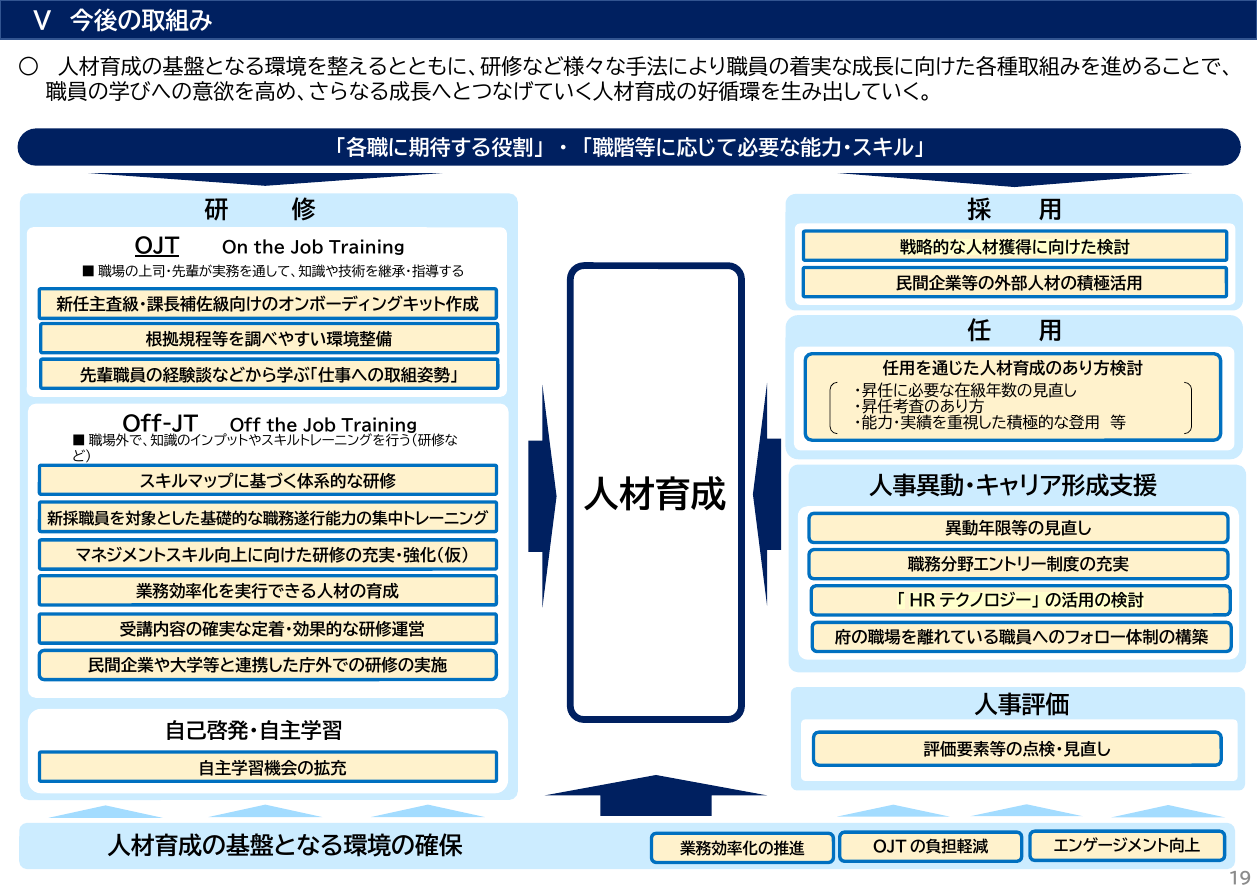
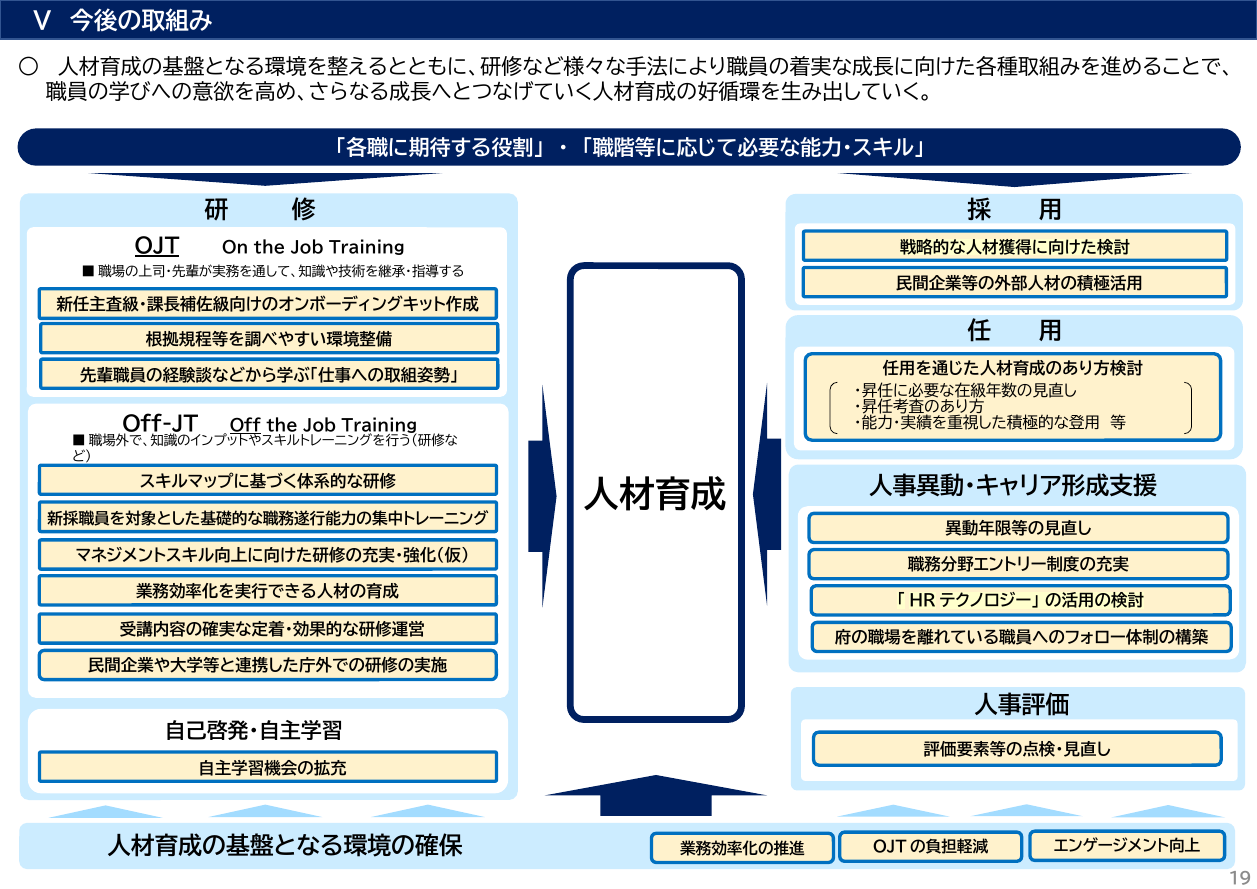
Off underline: none -> present
